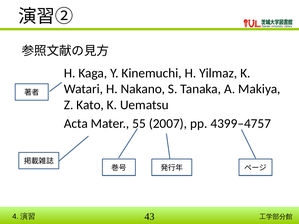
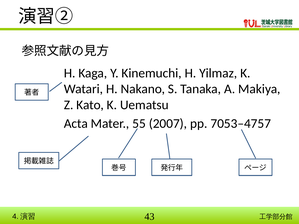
4399–4757: 4399–4757 -> 7053–4757
